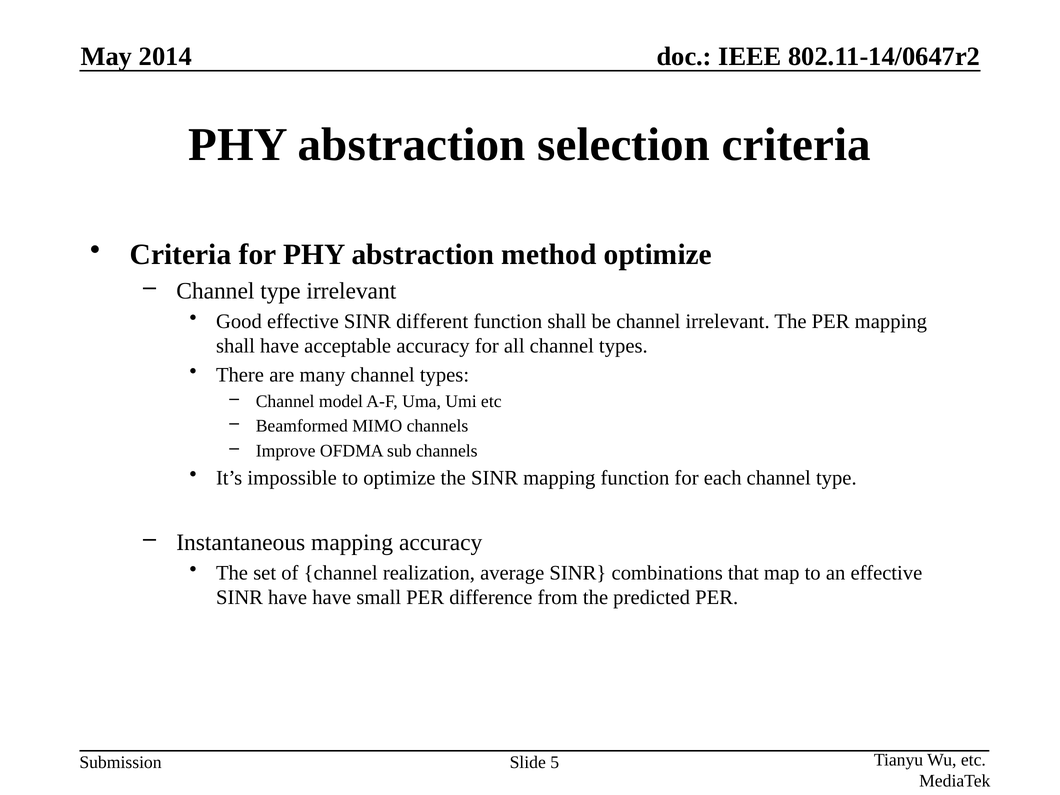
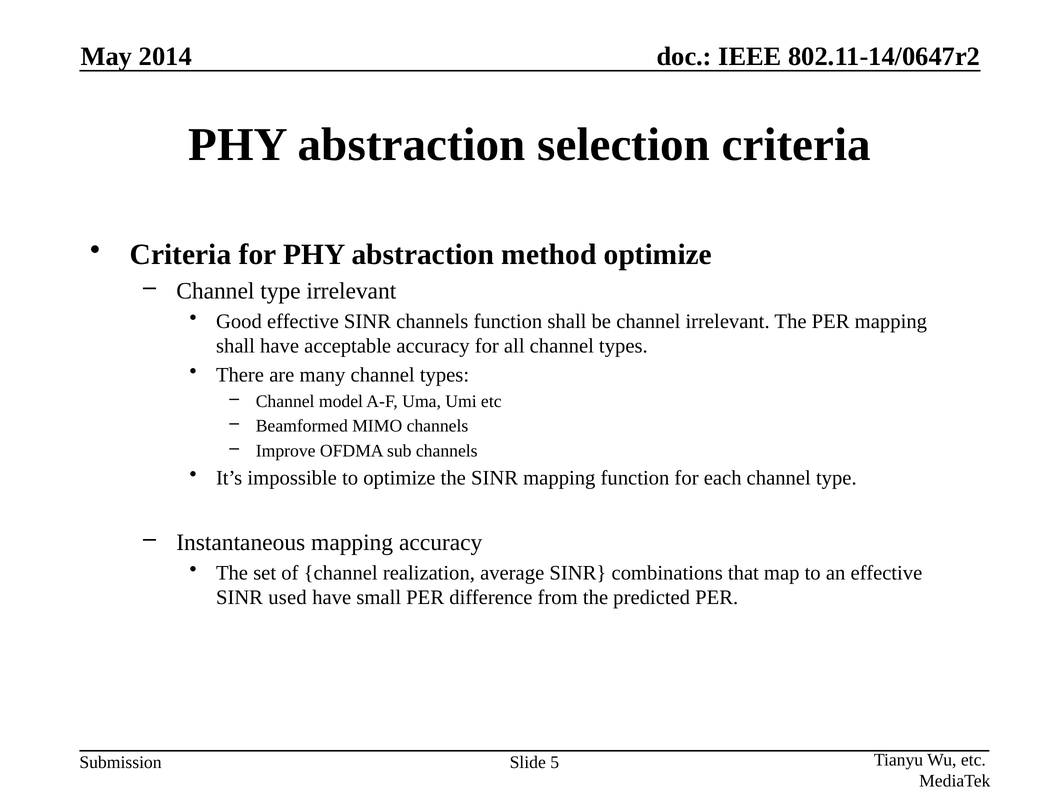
SINR different: different -> channels
SINR have: have -> used
